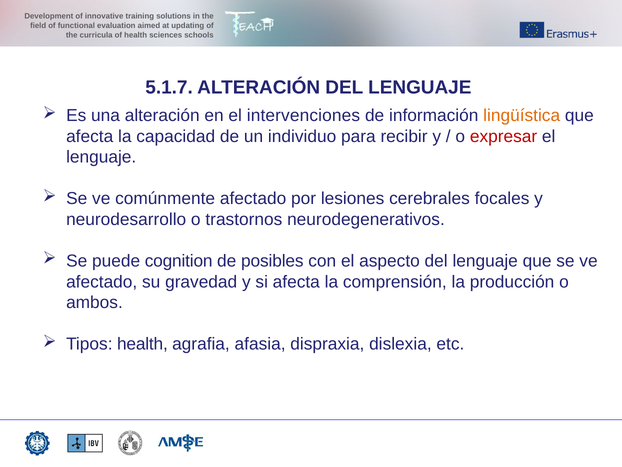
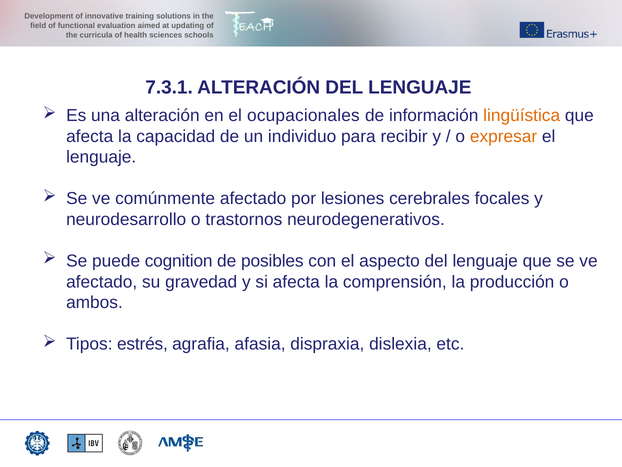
5.1.7: 5.1.7 -> 7.3.1
intervenciones: intervenciones -> ocupacionales
expresar colour: red -> orange
Tipos health: health -> estrés
